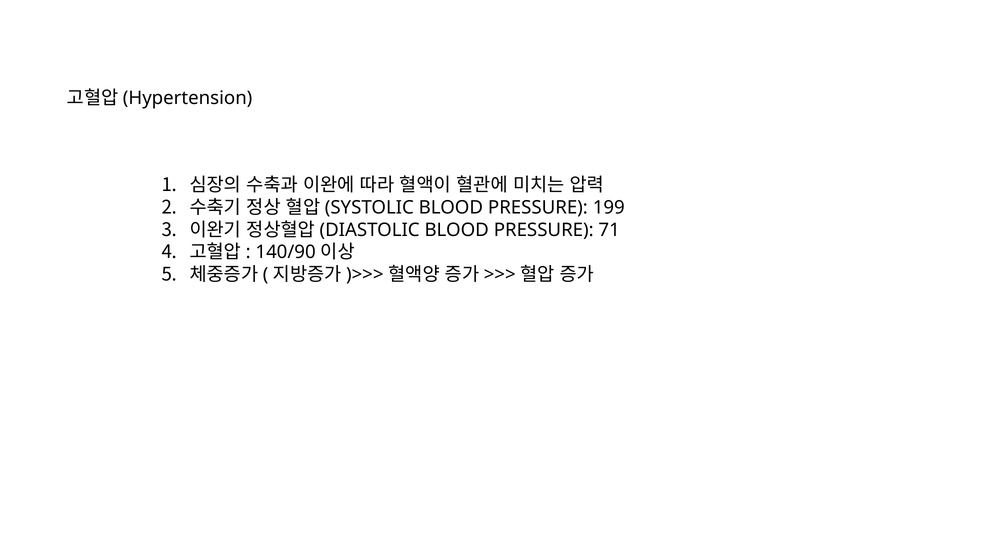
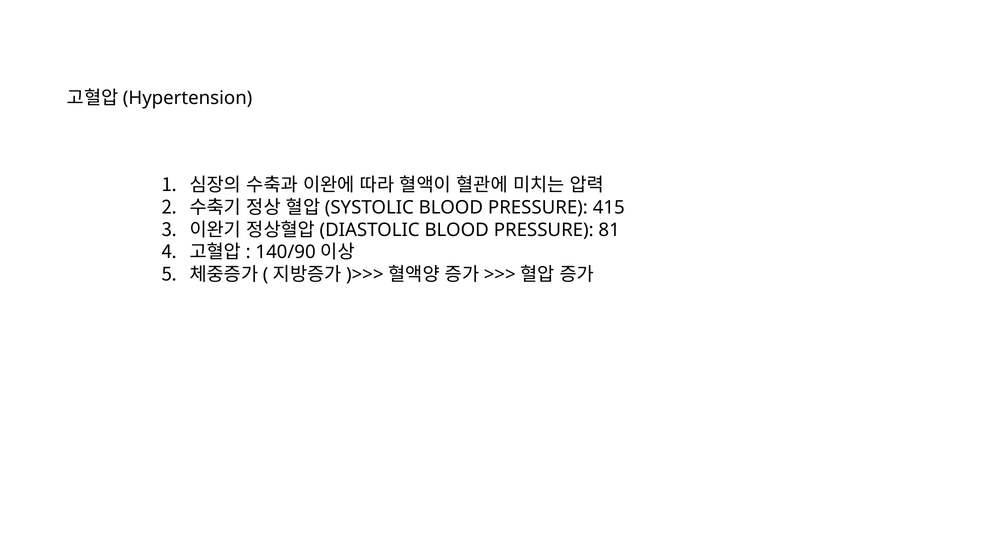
199: 199 -> 415
71: 71 -> 81
